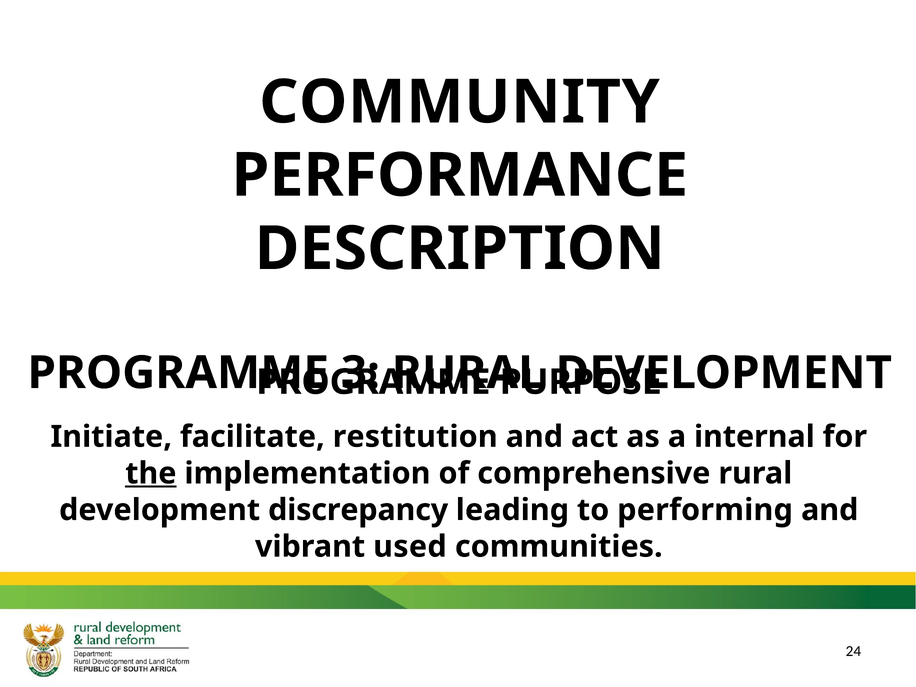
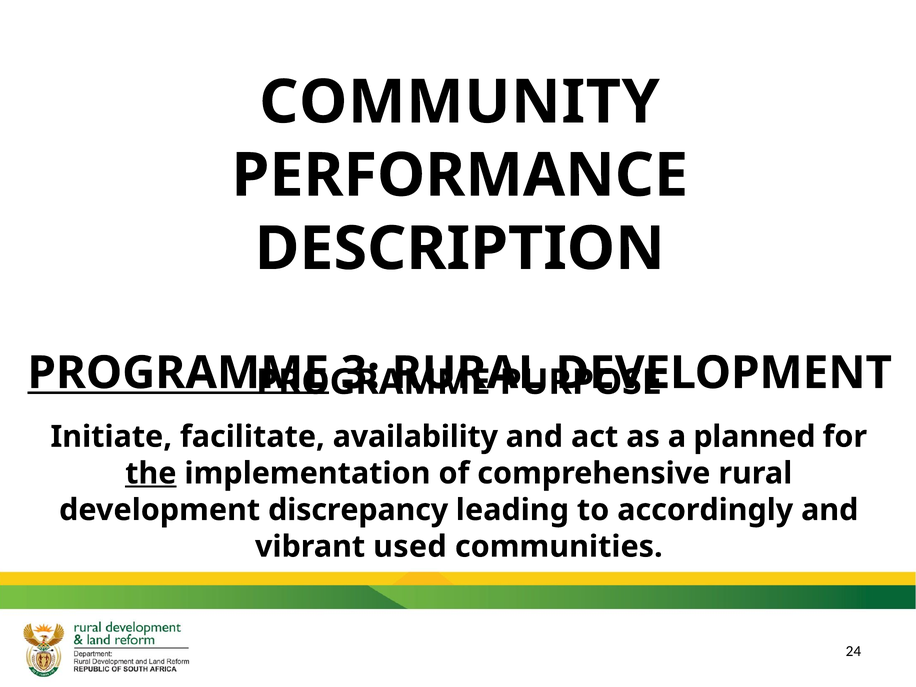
PROGRAMME at (178, 373) underline: none -> present
restitution: restitution -> availability
internal: internal -> planned
performing: performing -> accordingly
